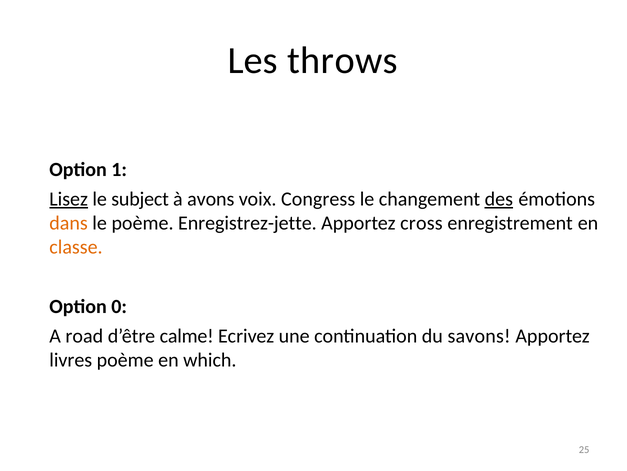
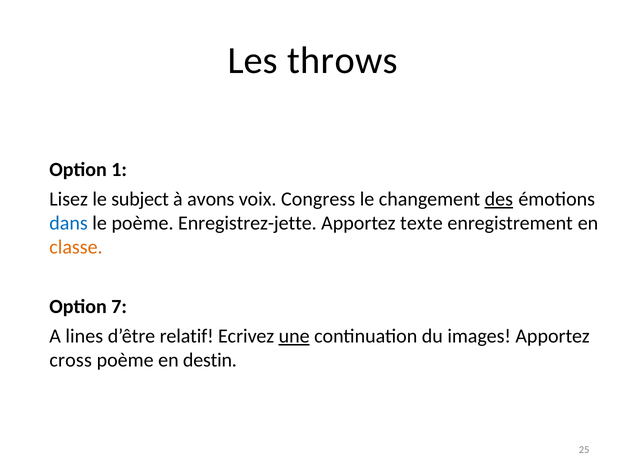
Lisez underline: present -> none
dans colour: orange -> blue
cross: cross -> texte
0: 0 -> 7
road: road -> lines
calme: calme -> relatif
une underline: none -> present
savons: savons -> images
livres: livres -> cross
which: which -> destin
